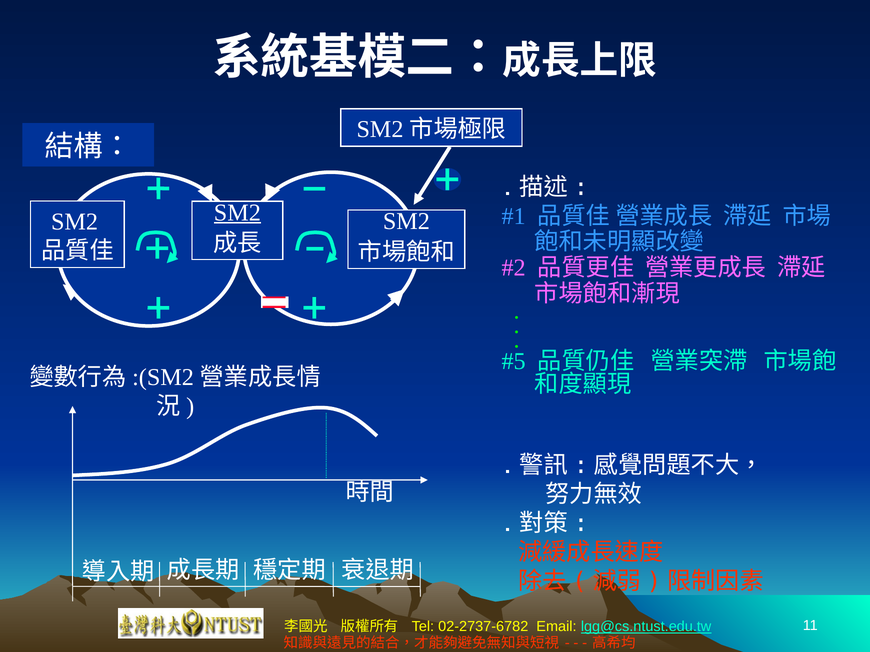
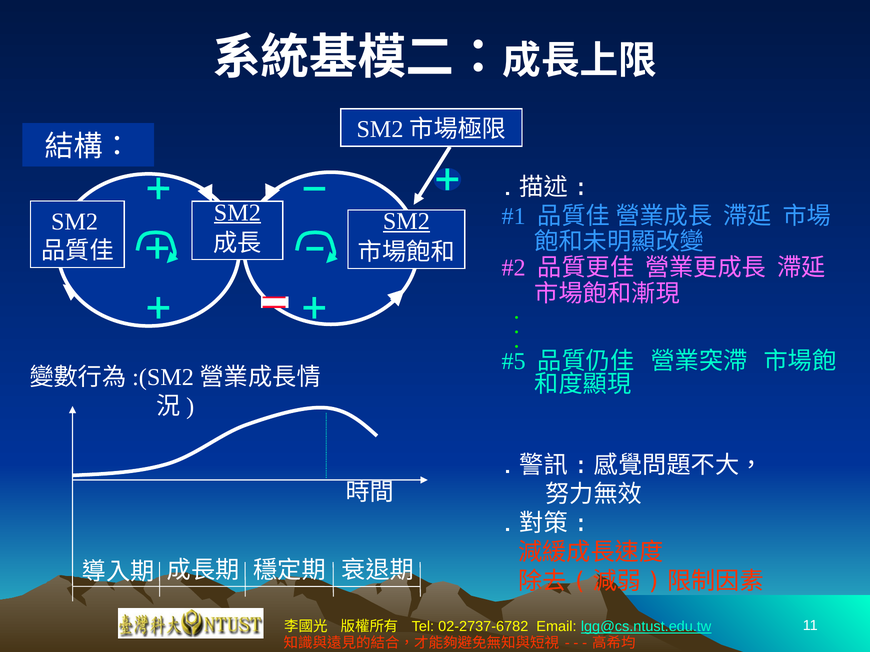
SM2 at (406, 222) underline: none -> present
